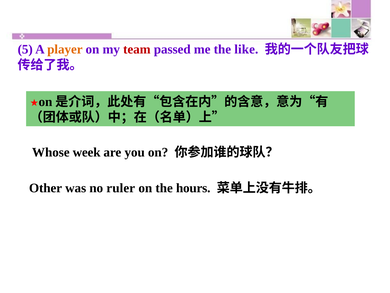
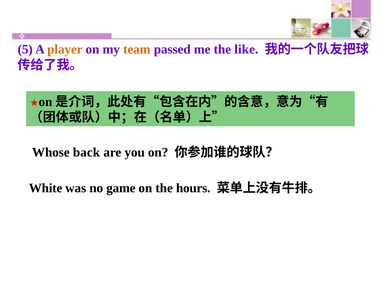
team colour: red -> orange
week: week -> back
Other: Other -> White
ruler: ruler -> game
